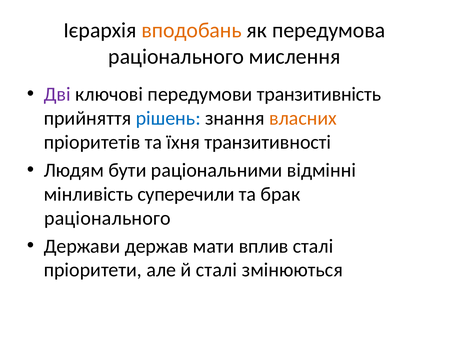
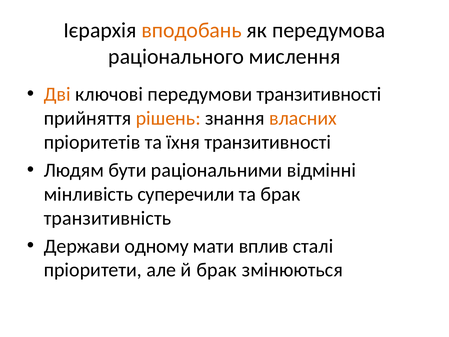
Дві colour: purple -> orange
передумови транзитивність: транзитивність -> транзитивності
рішень colour: blue -> orange
раціонального at (107, 218): раціонального -> транзитивність
держав: держав -> одному
й сталі: сталі -> брак
